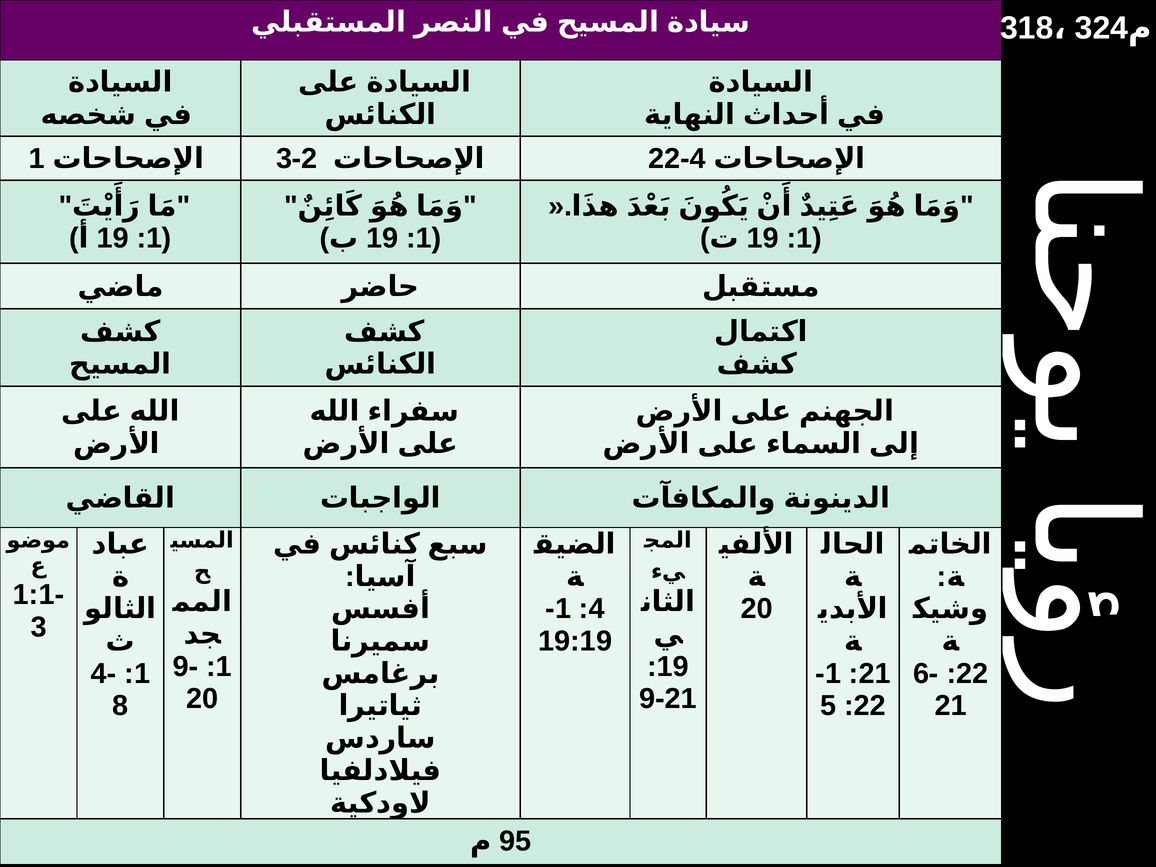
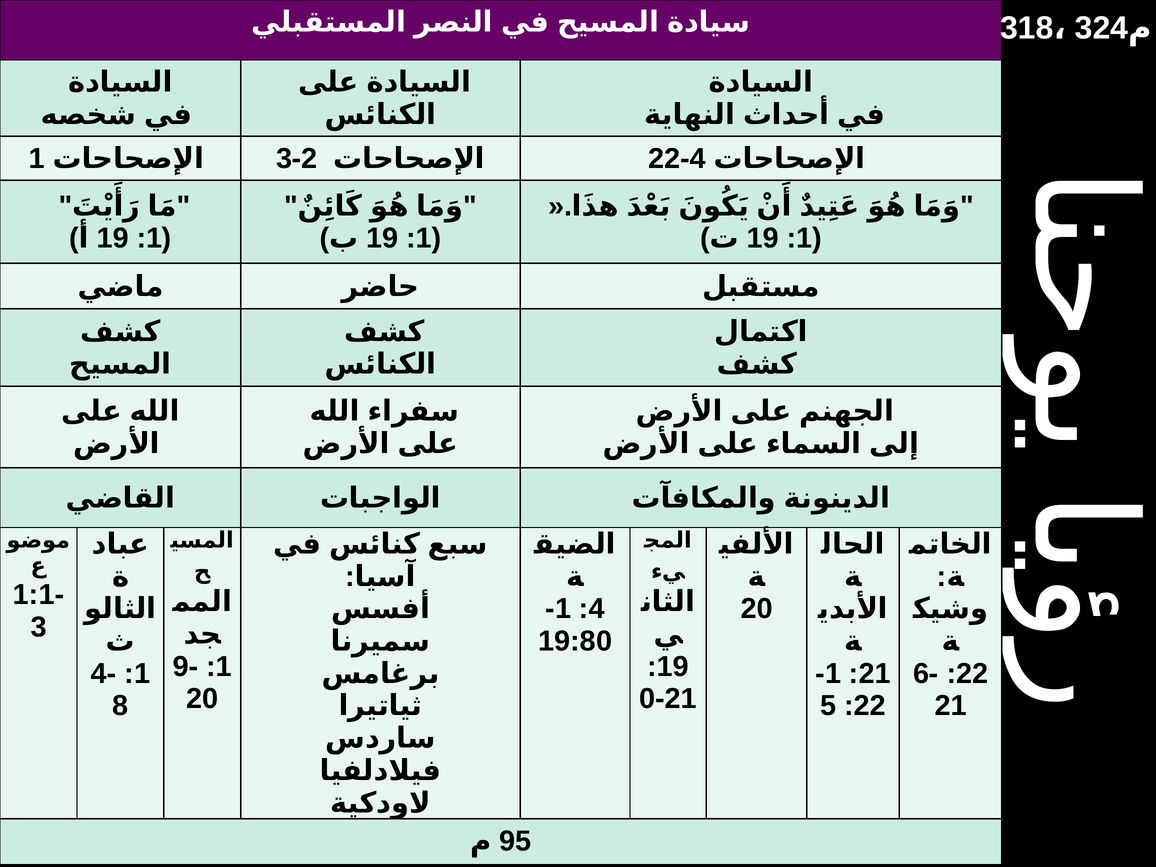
19:19: 19:19 -> 19:80
9-21: 9-21 -> 0-21
